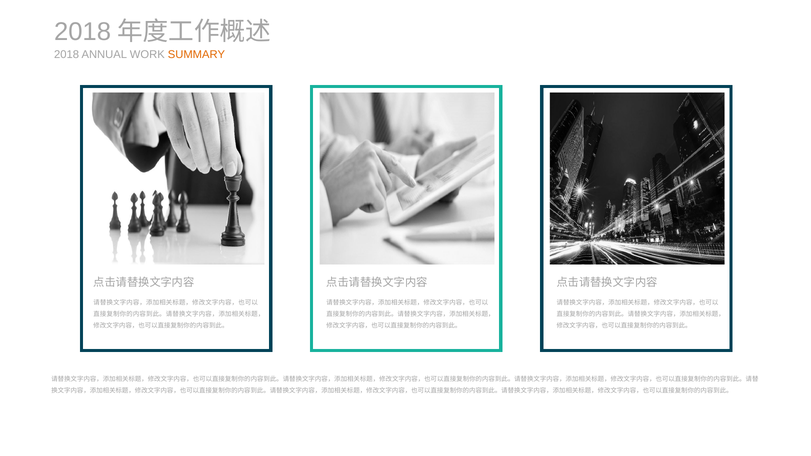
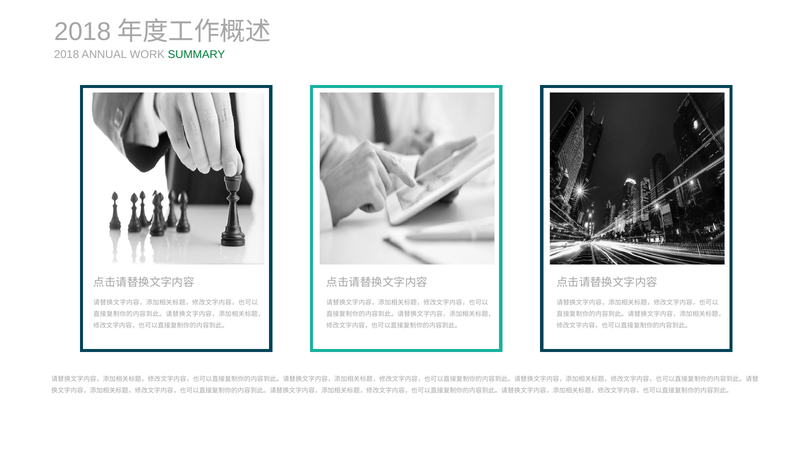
SUMMARY colour: orange -> green
